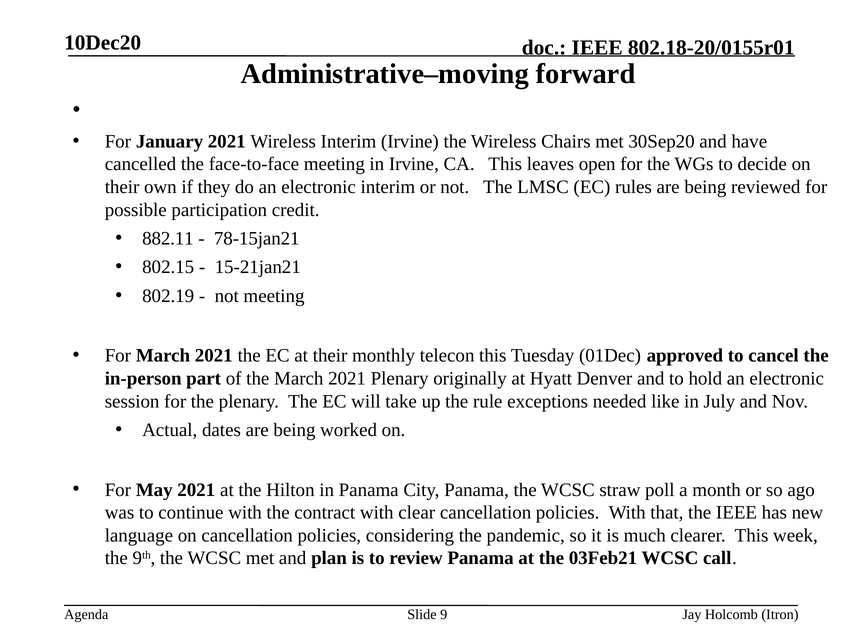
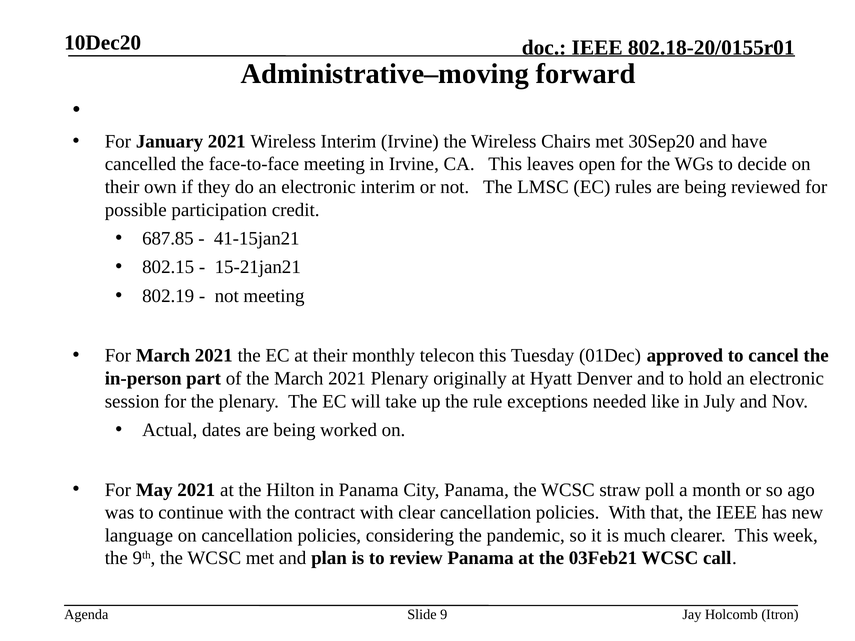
882.11: 882.11 -> 687.85
78-15jan21: 78-15jan21 -> 41-15jan21
